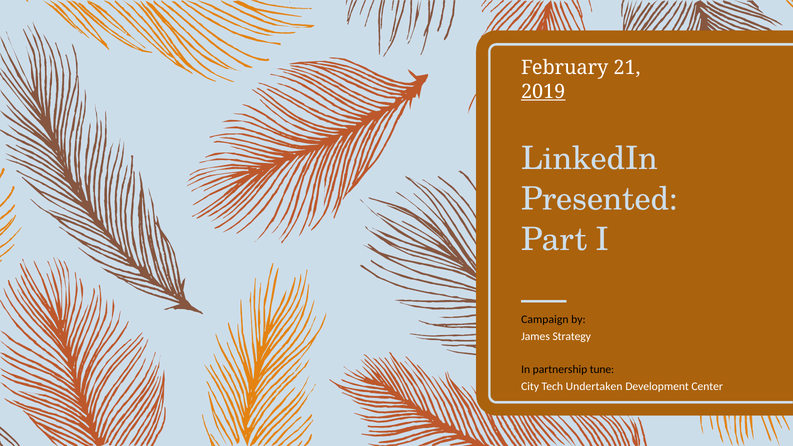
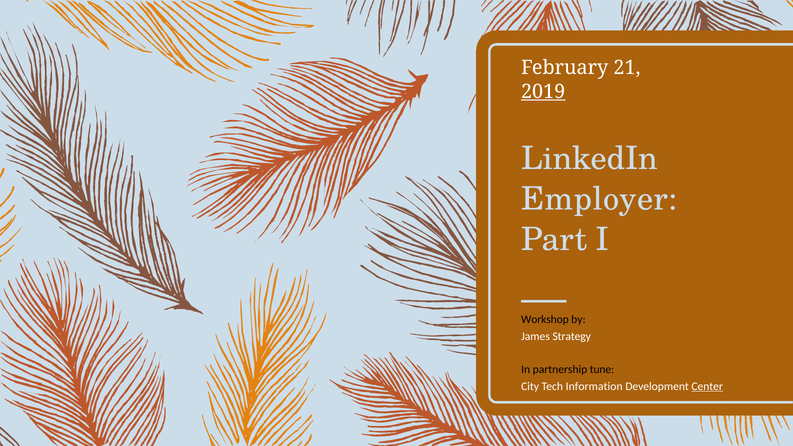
Presented: Presented -> Employer
Campaign: Campaign -> Workshop
Undertaken: Undertaken -> Information
Center underline: none -> present
